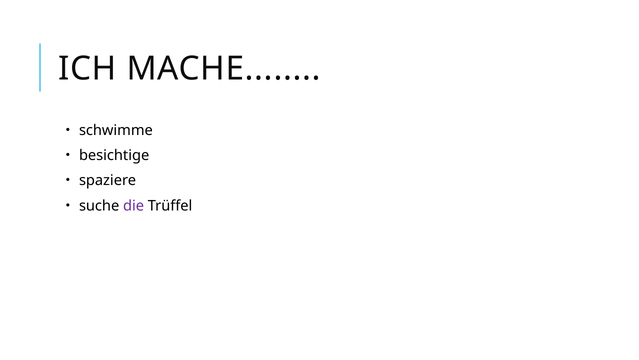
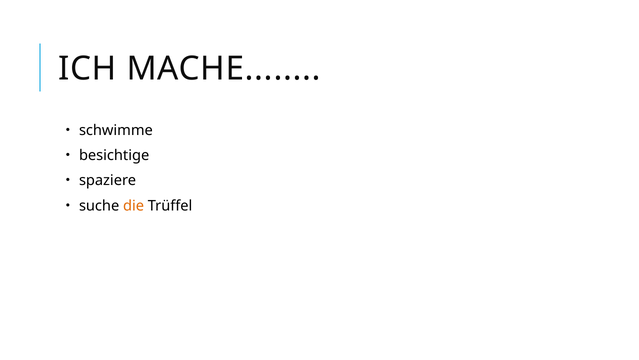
die colour: purple -> orange
